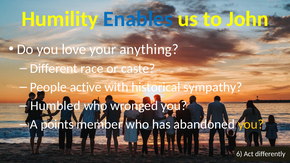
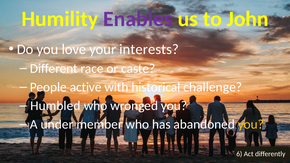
Enables colour: blue -> purple
anything: anything -> interests
sympathy: sympathy -> challenge
points: points -> under
